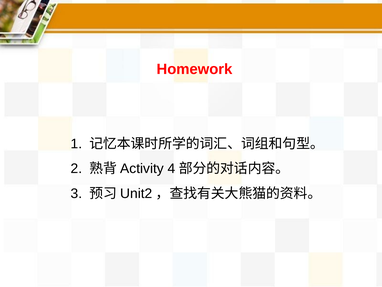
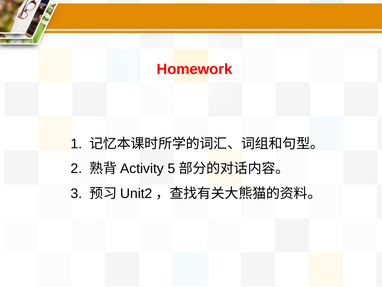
4: 4 -> 5
